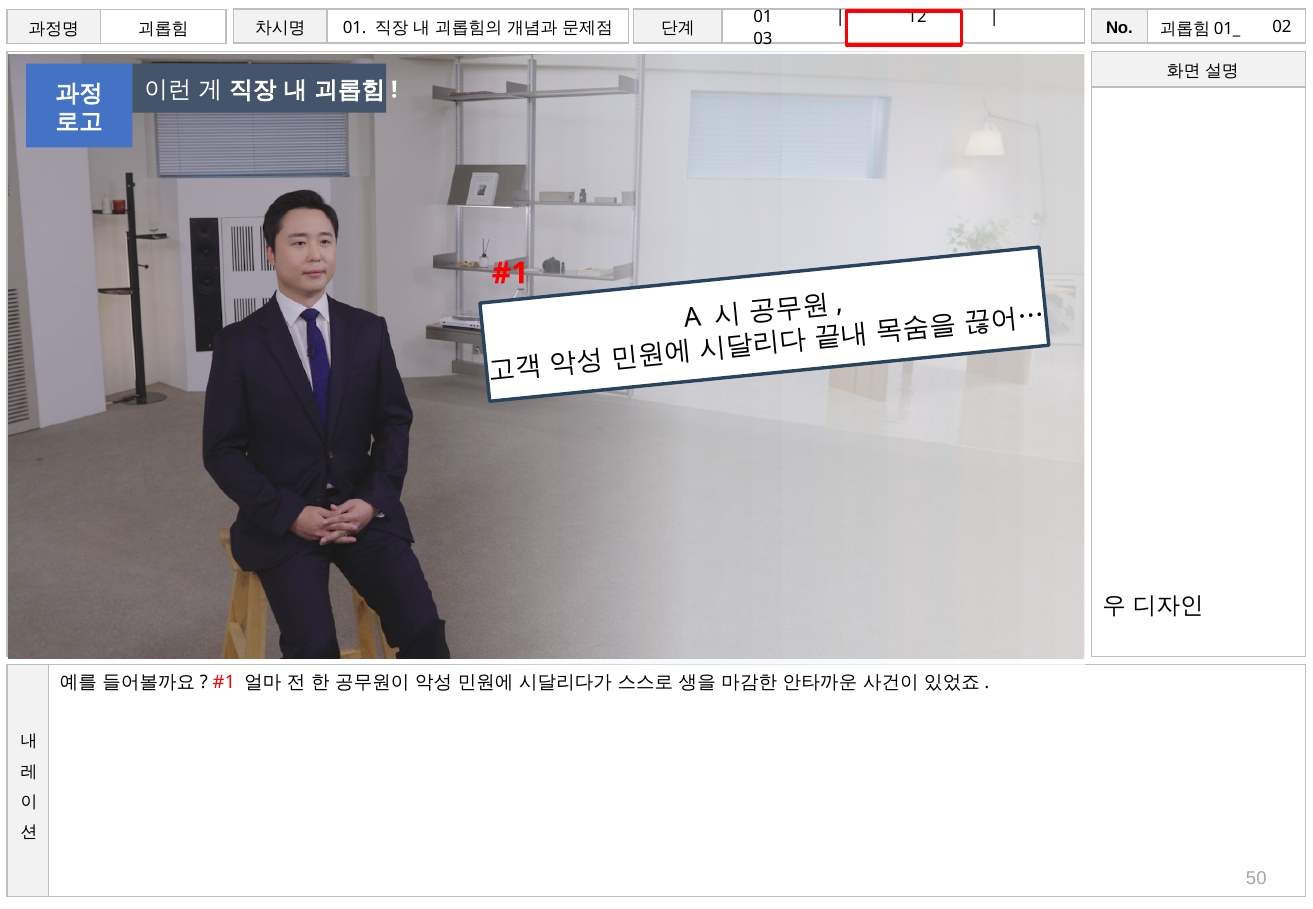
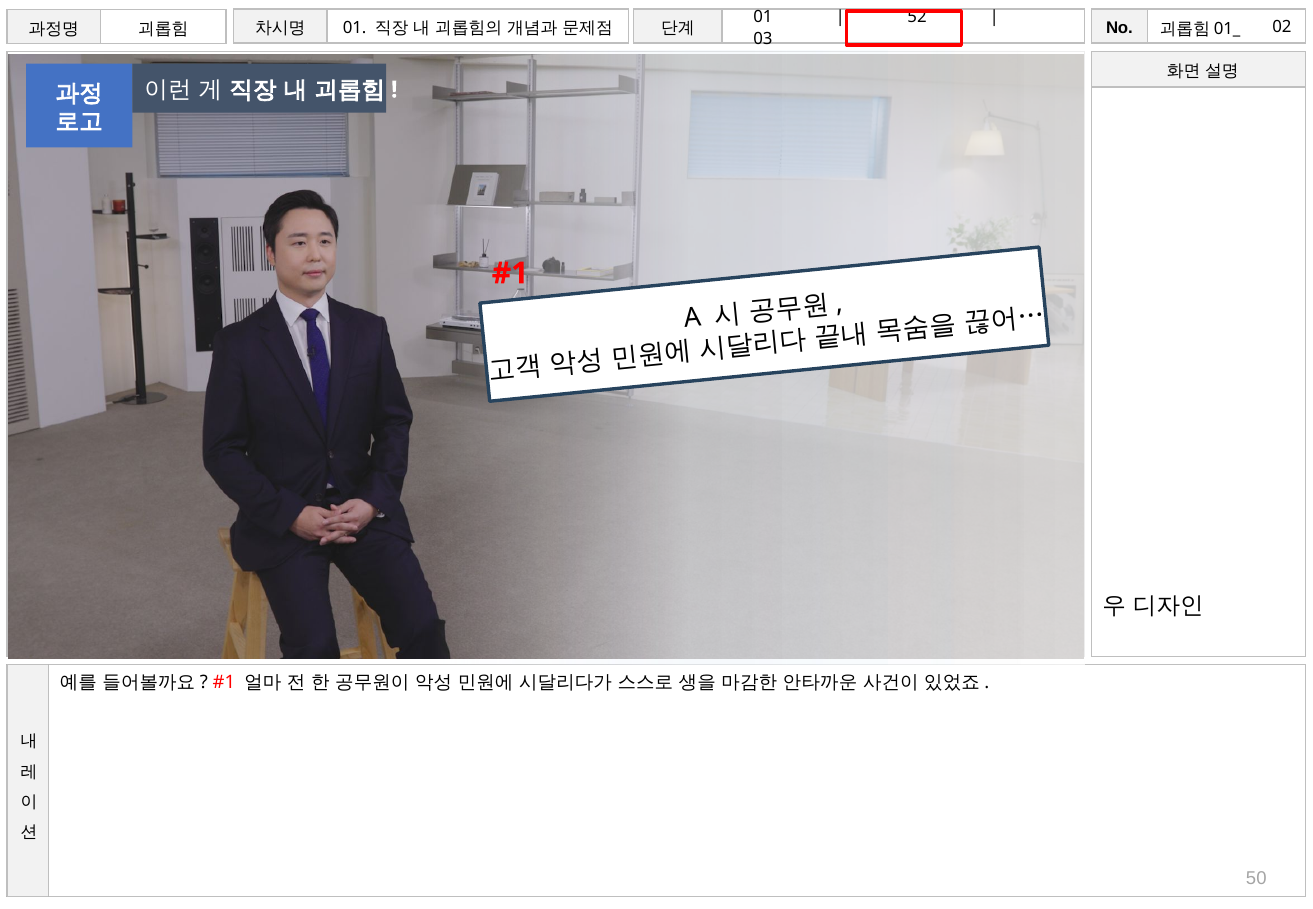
12: 12 -> 52
